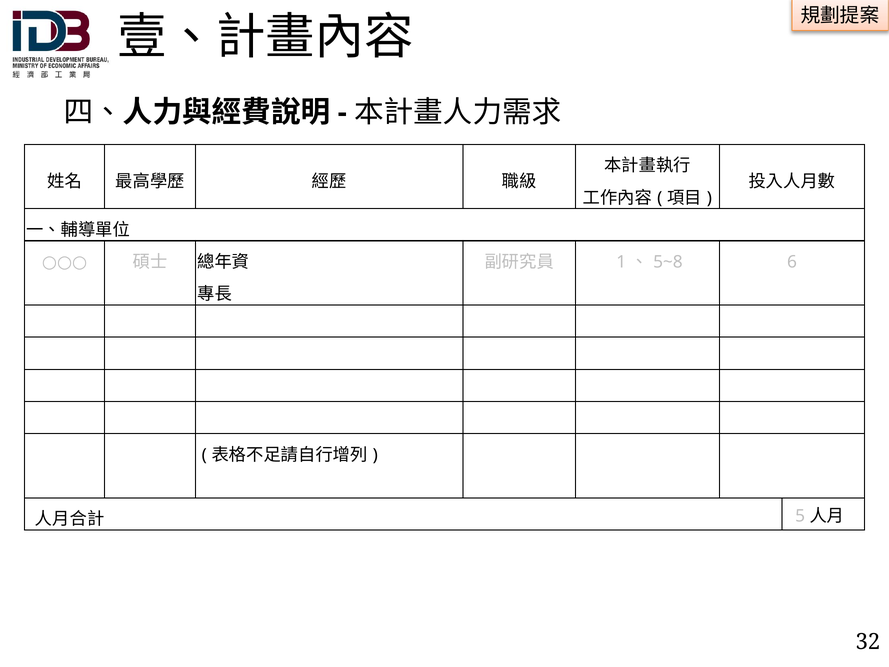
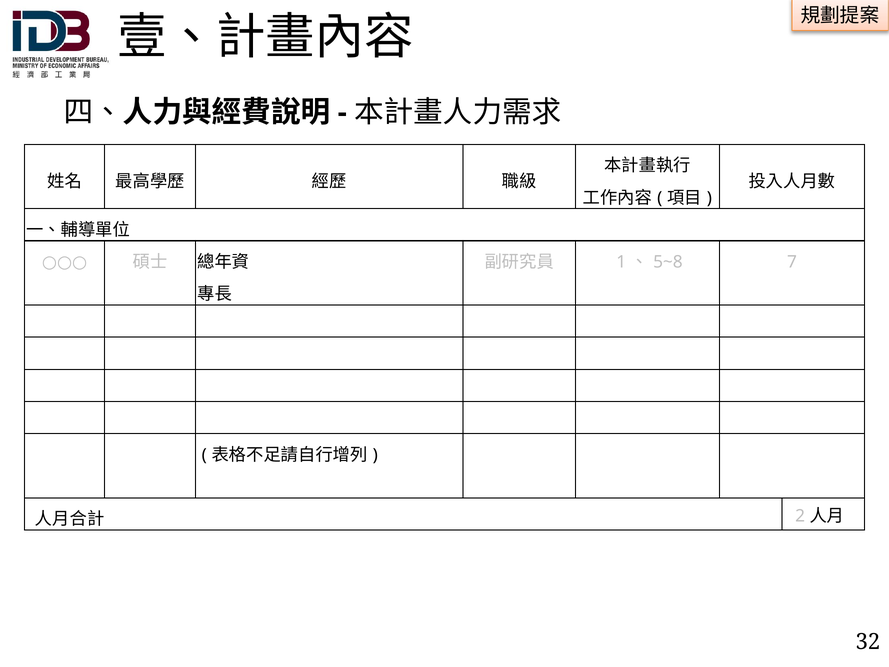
6: 6 -> 7
5: 5 -> 2
